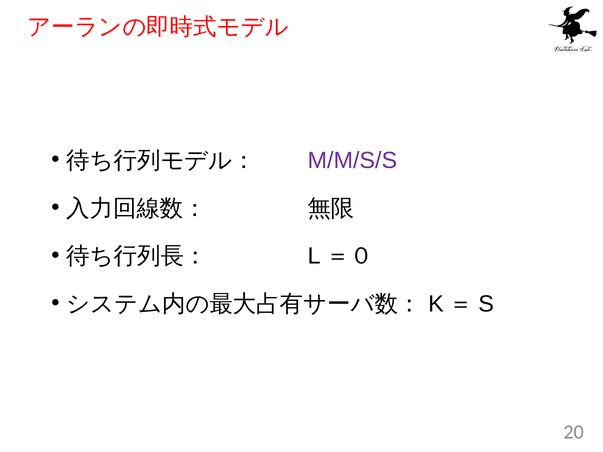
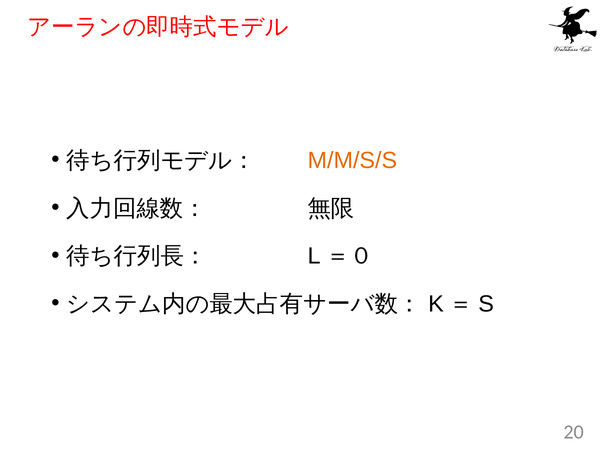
M/M/S/S colour: purple -> orange
